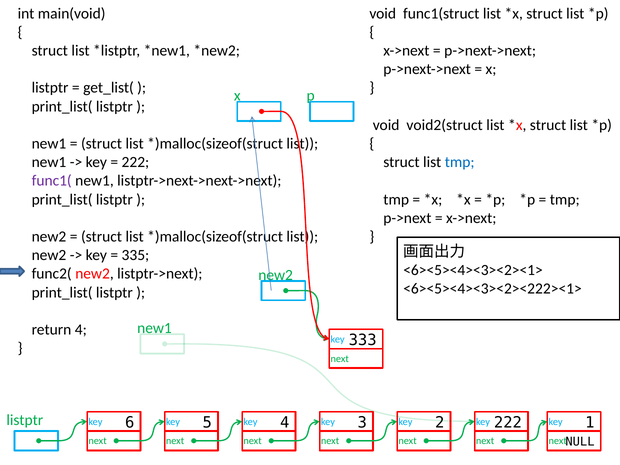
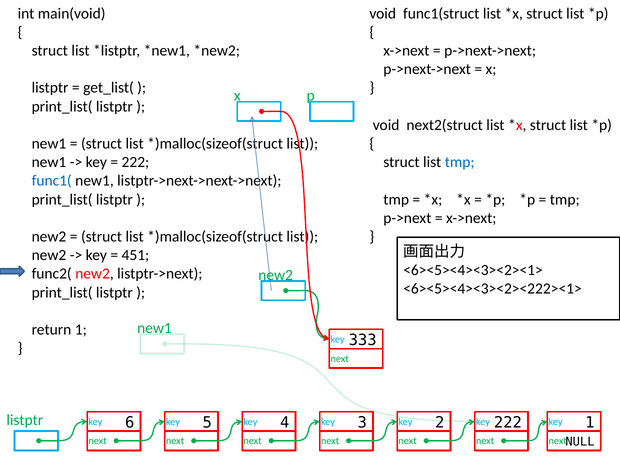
void2(struct: void2(struct -> next2(struct
func1( colour: purple -> blue
335: 335 -> 451
return 4: 4 -> 1
